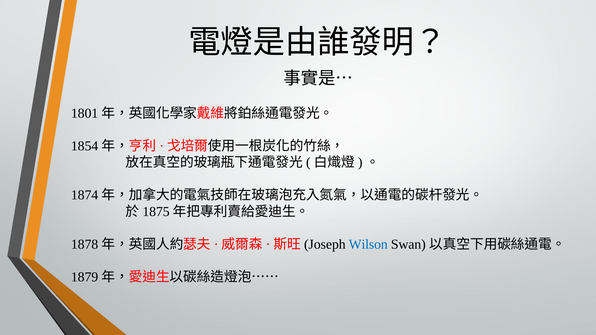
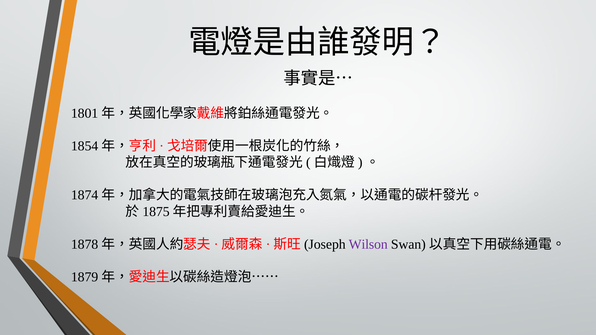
Wilson colour: blue -> purple
